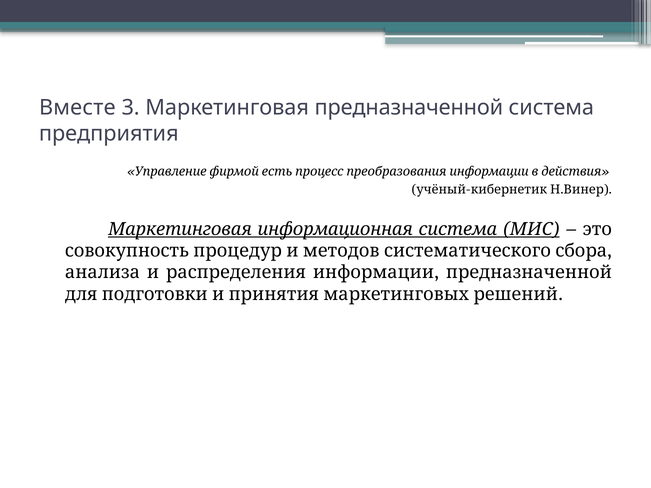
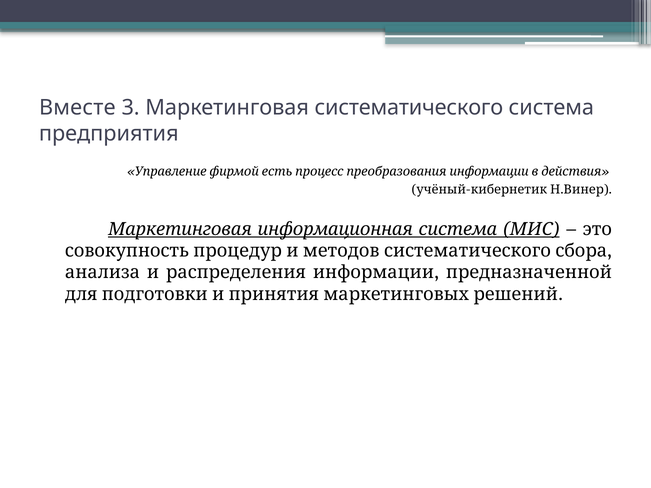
Маркетинговая предназначенной: предназначенной -> систематического
